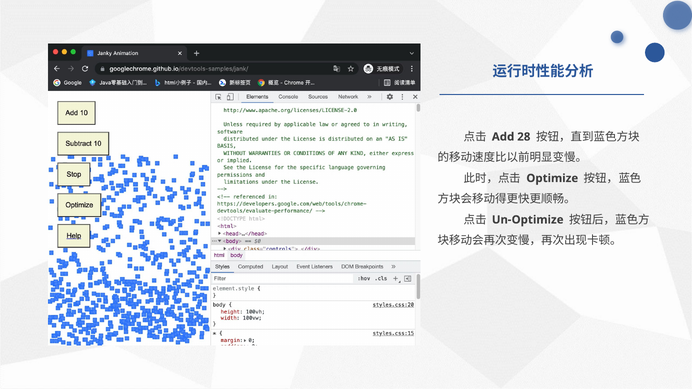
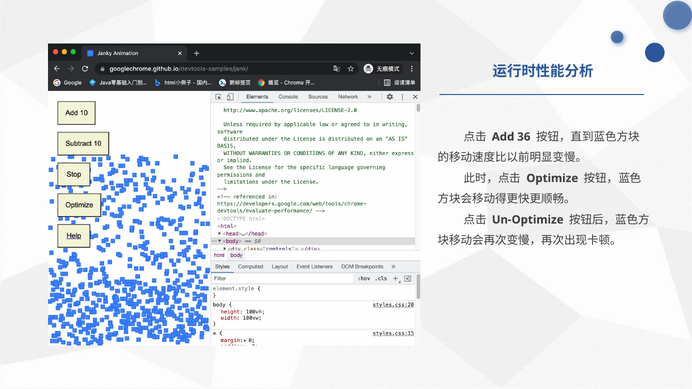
28: 28 -> 36
